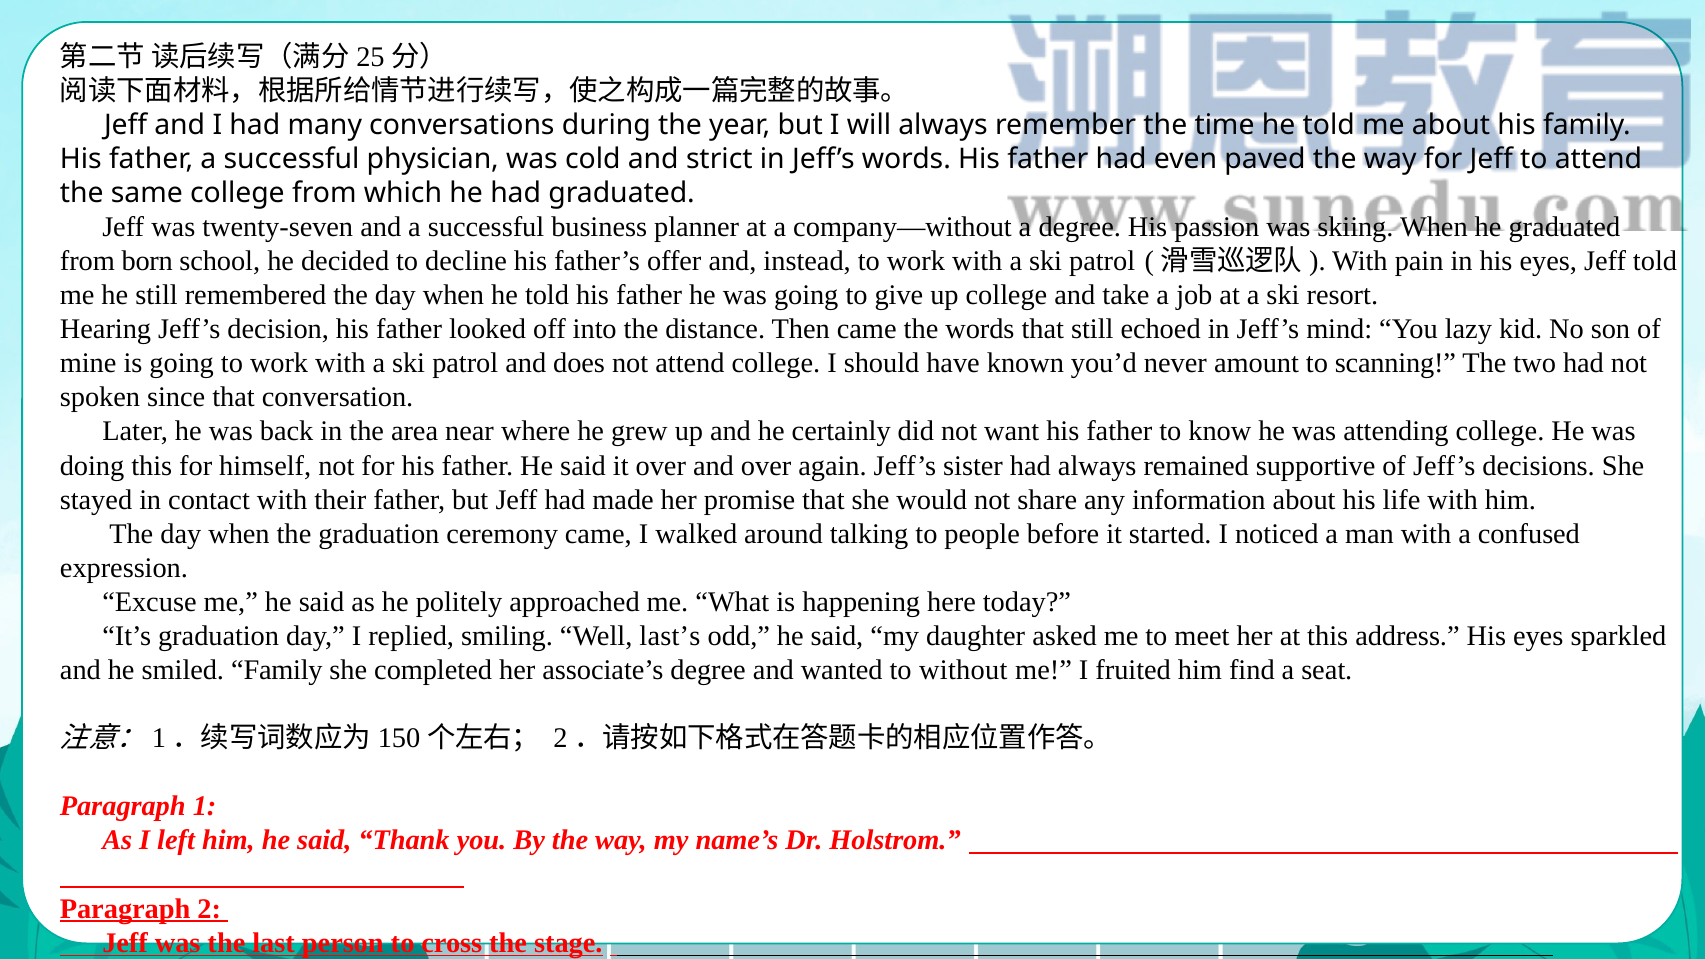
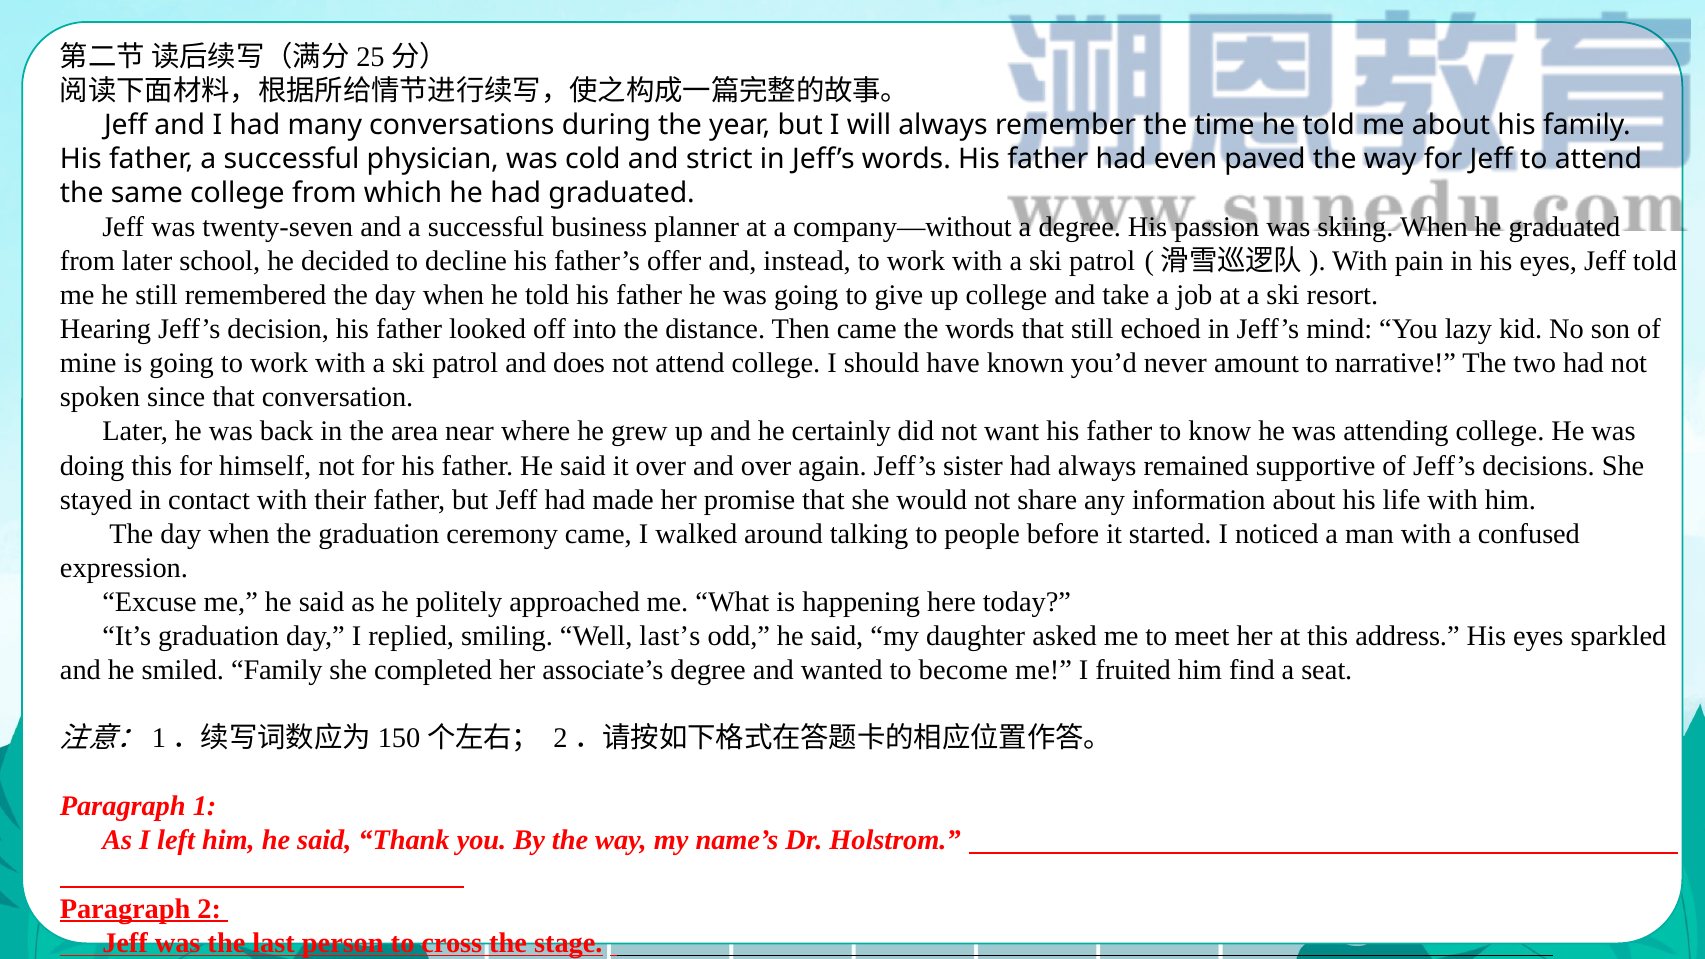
from born: born -> later
scanning: scanning -> narrative
without: without -> become
